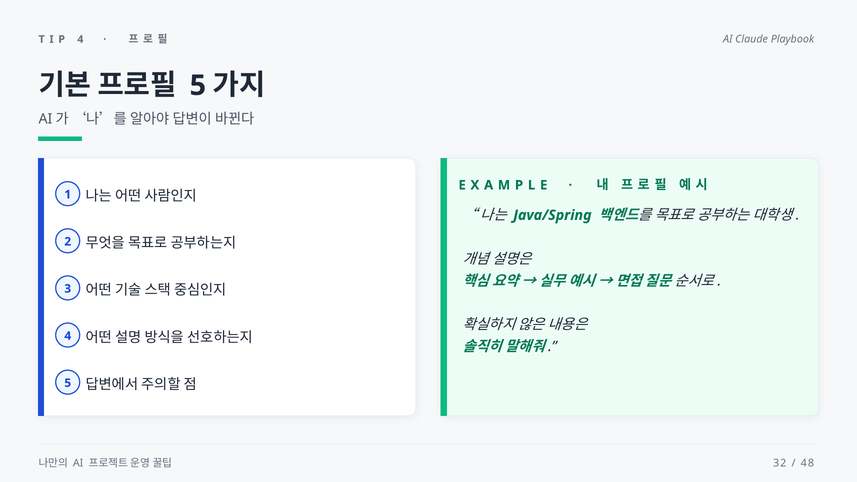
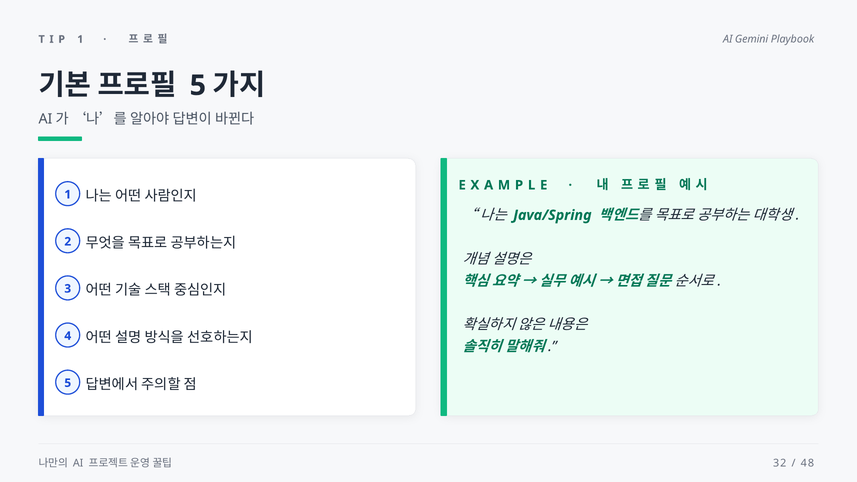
4 at (80, 39): 4 -> 1
Claude: Claude -> Gemini
